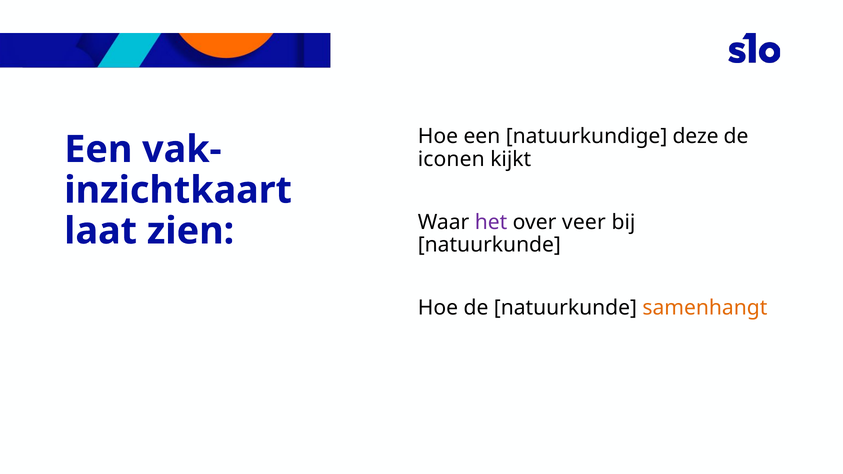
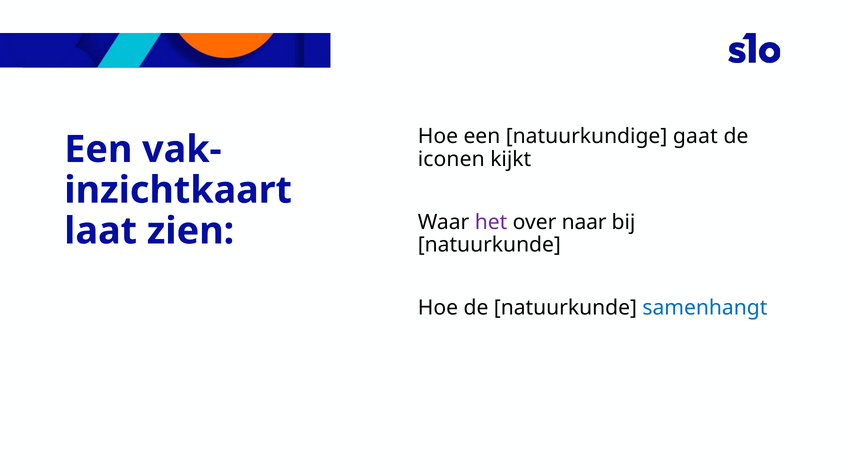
deze: deze -> gaat
veer: veer -> naar
samenhangt colour: orange -> blue
